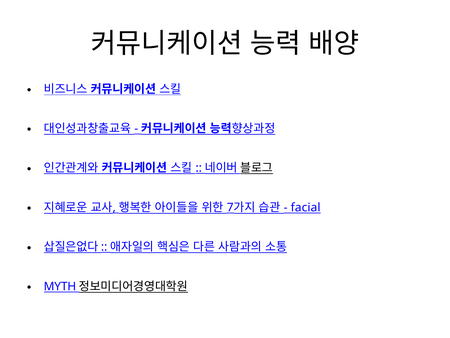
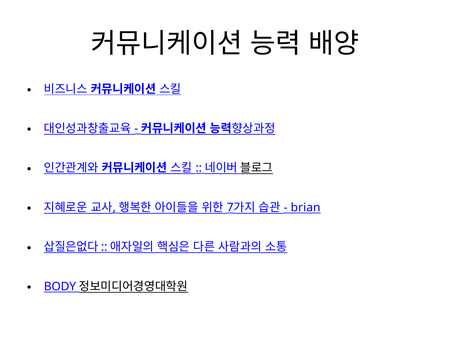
facial: facial -> brian
MYTH: MYTH -> BODY
